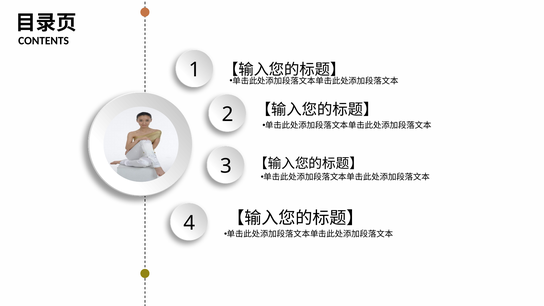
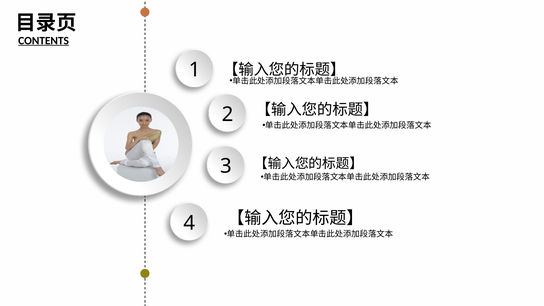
CONTENTS underline: none -> present
